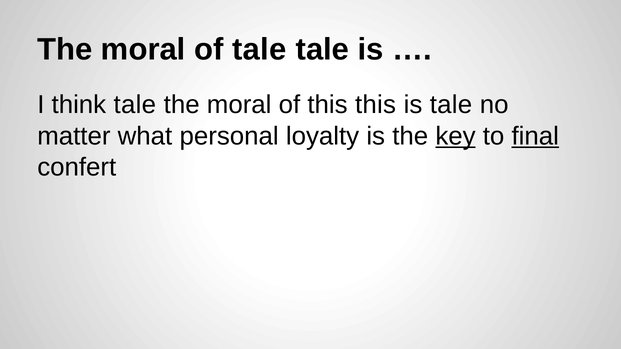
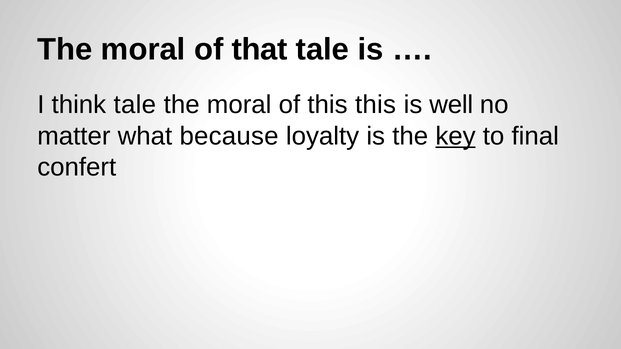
of tale: tale -> that
is tale: tale -> well
personal: personal -> because
final underline: present -> none
